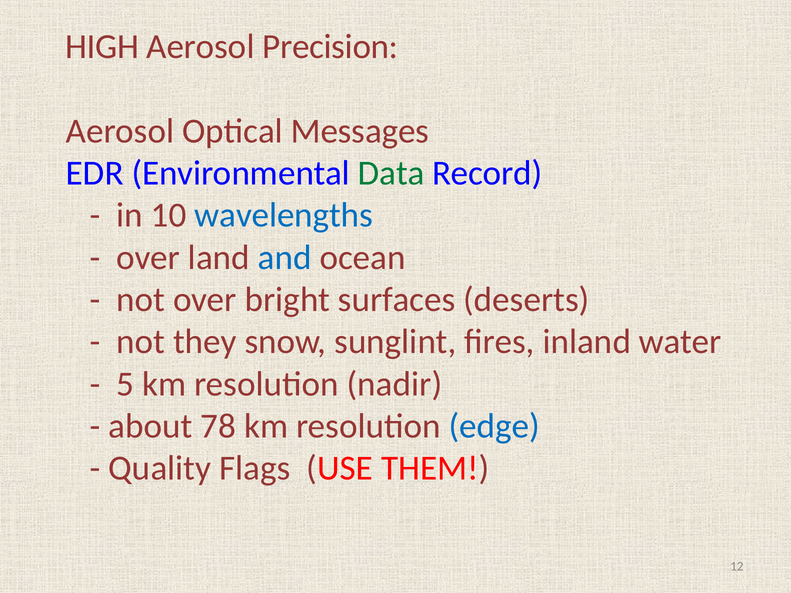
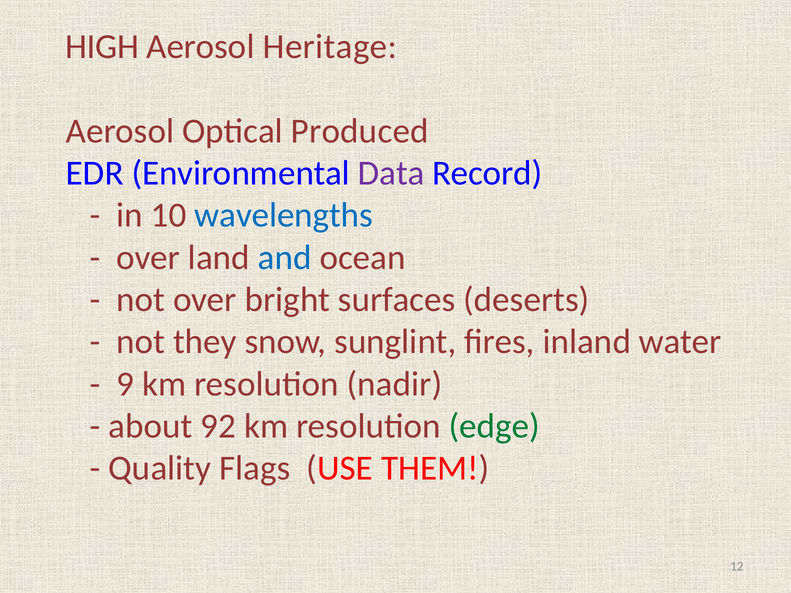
Precision: Precision -> Heritage
Messages: Messages -> Produced
Data colour: green -> purple
5: 5 -> 9
78: 78 -> 92
edge colour: blue -> green
